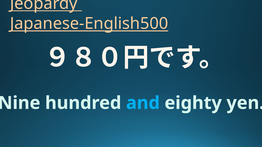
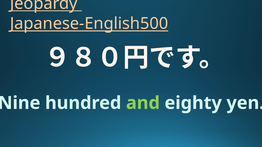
and colour: light blue -> light green
